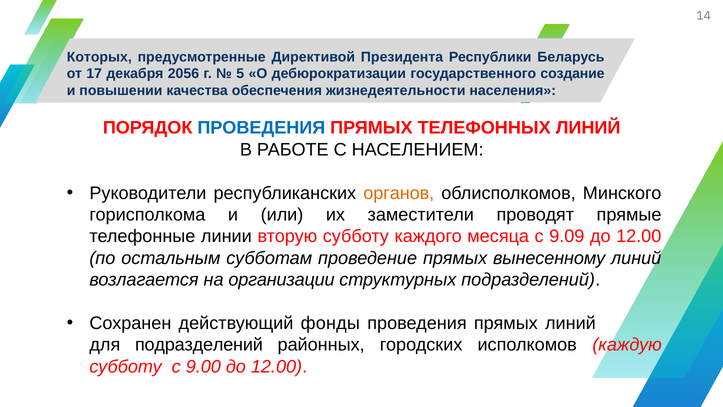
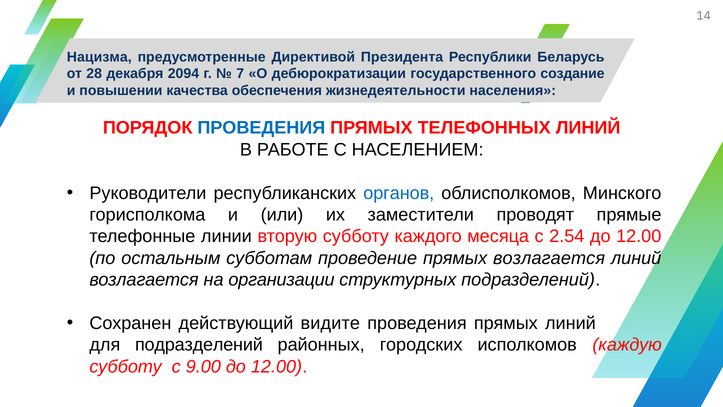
Которых: Которых -> Нацизма
17: 17 -> 28
2056: 2056 -> 2094
5: 5 -> 7
органов colour: orange -> blue
9.09: 9.09 -> 2.54
прямых вынесенному: вынесенному -> возлагается
фонды: фонды -> видите
